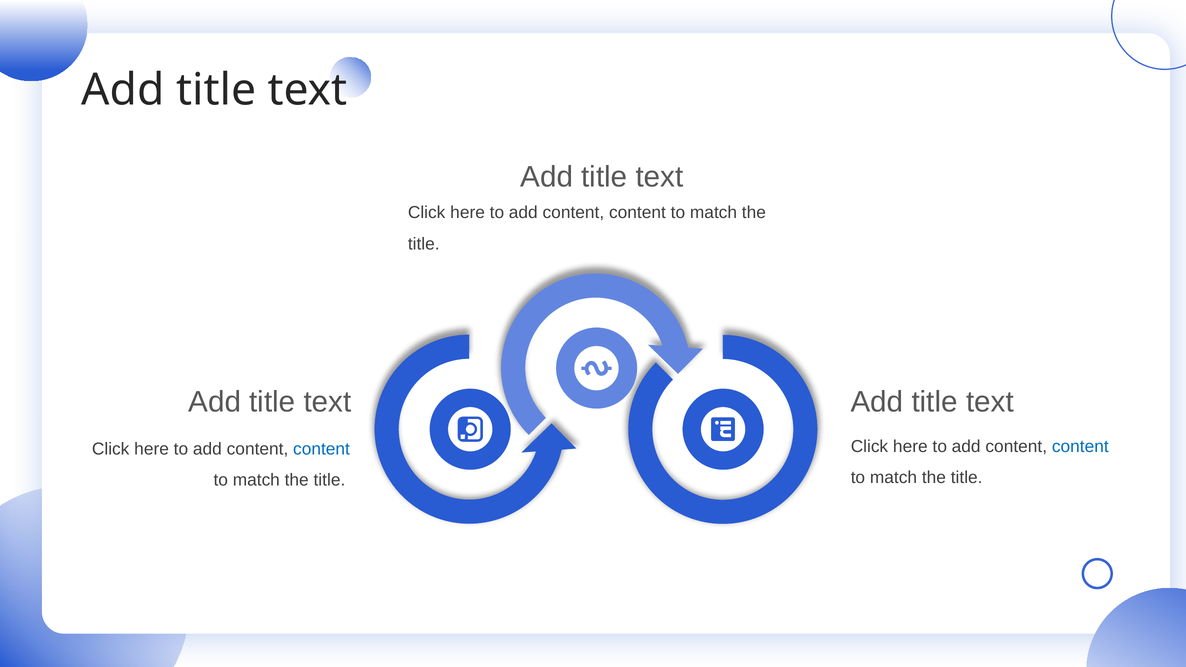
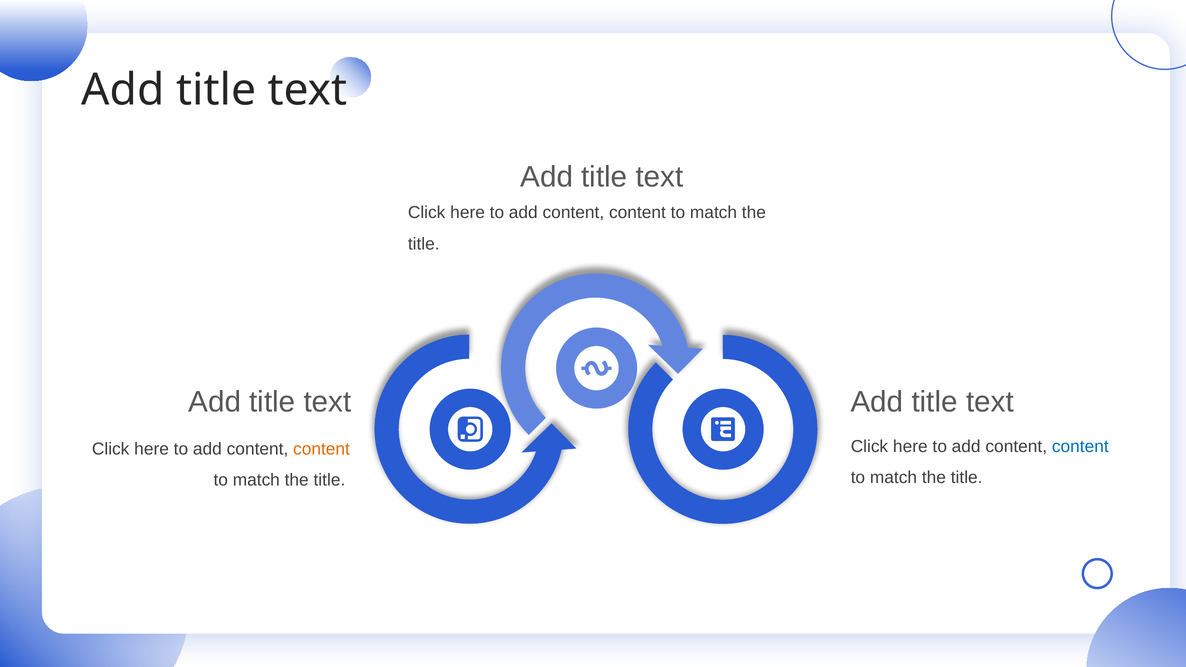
content at (321, 449) colour: blue -> orange
